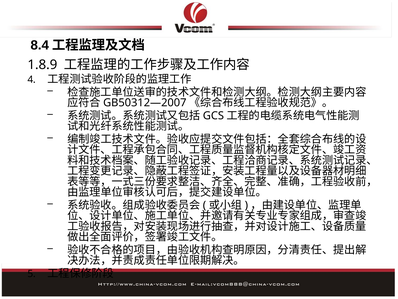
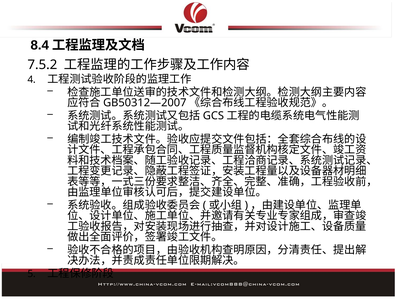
1.8.9: 1.8.9 -> 7.5.2
